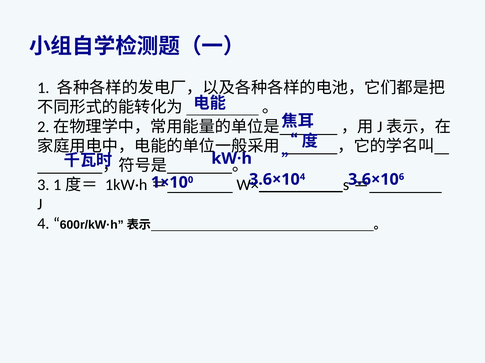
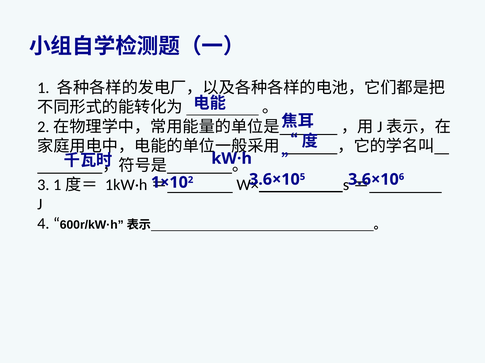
0: 0 -> 2
4 at (303, 177): 4 -> 5
